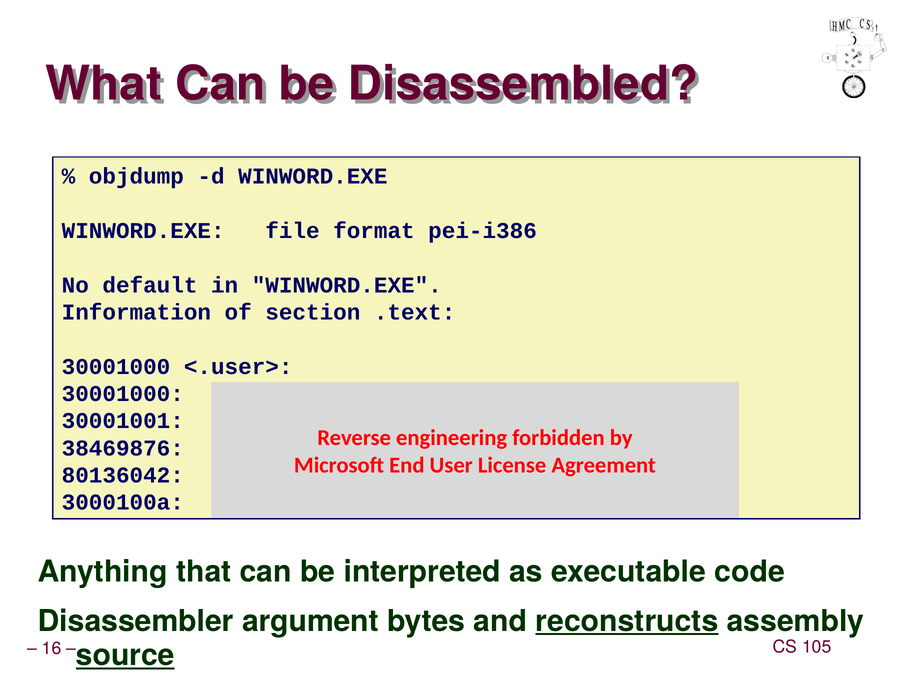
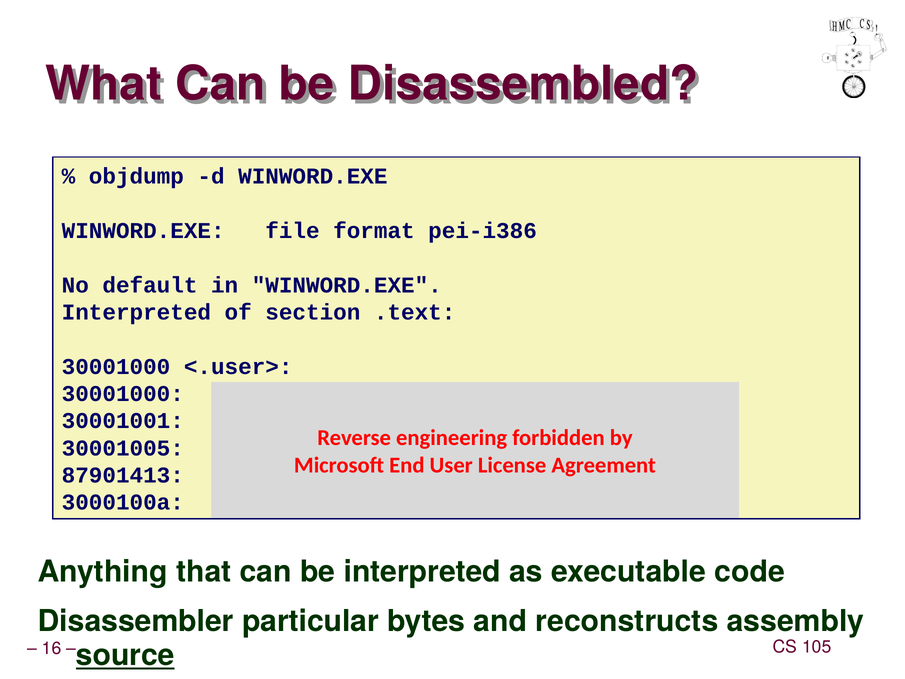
Information at (136, 312): Information -> Interpreted
38469876: 38469876 -> 30001005
80136042: 80136042 -> 87901413
argument: argument -> particular
reconstructs underline: present -> none
